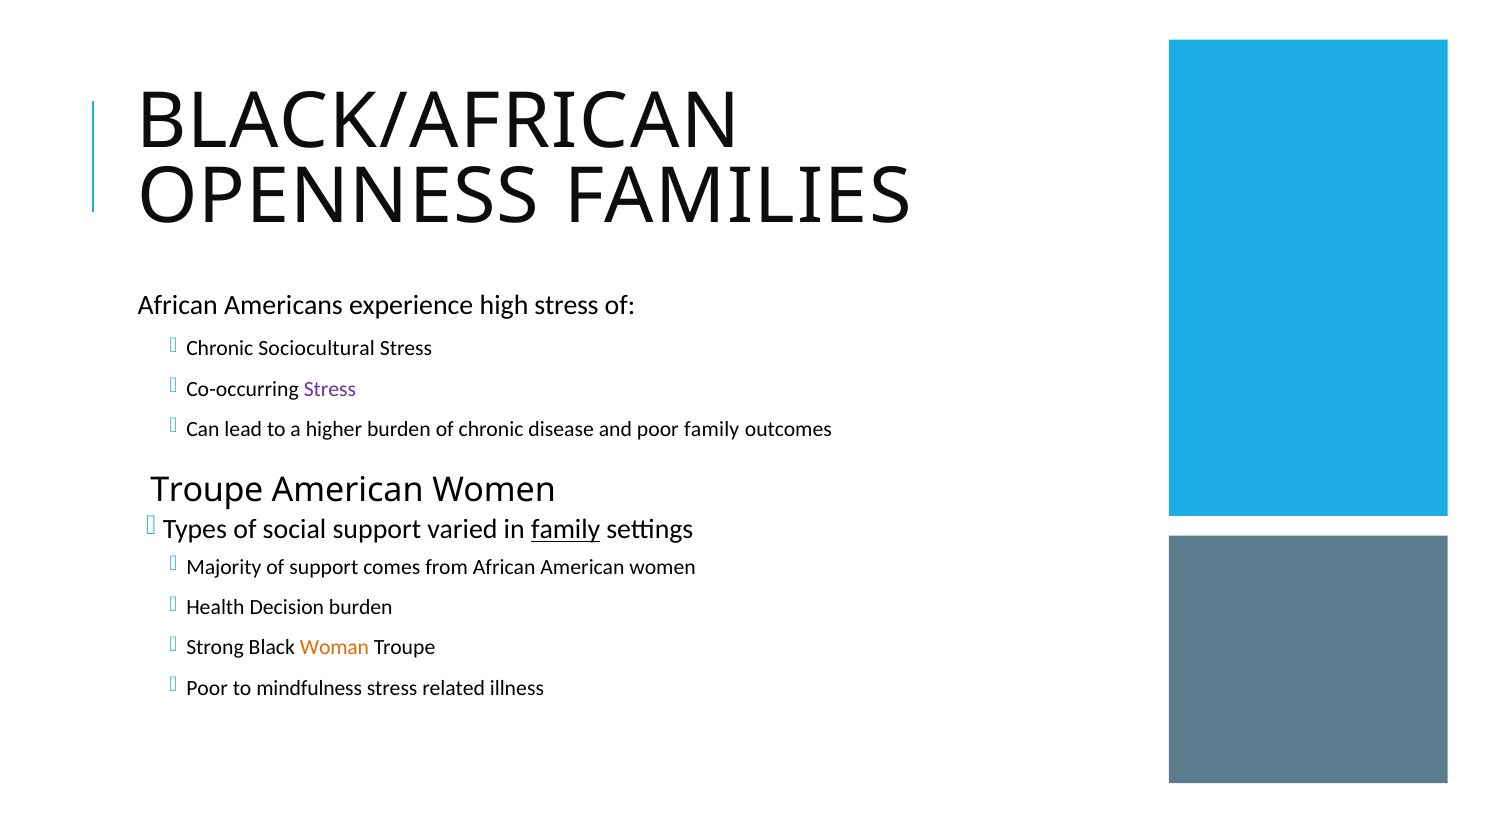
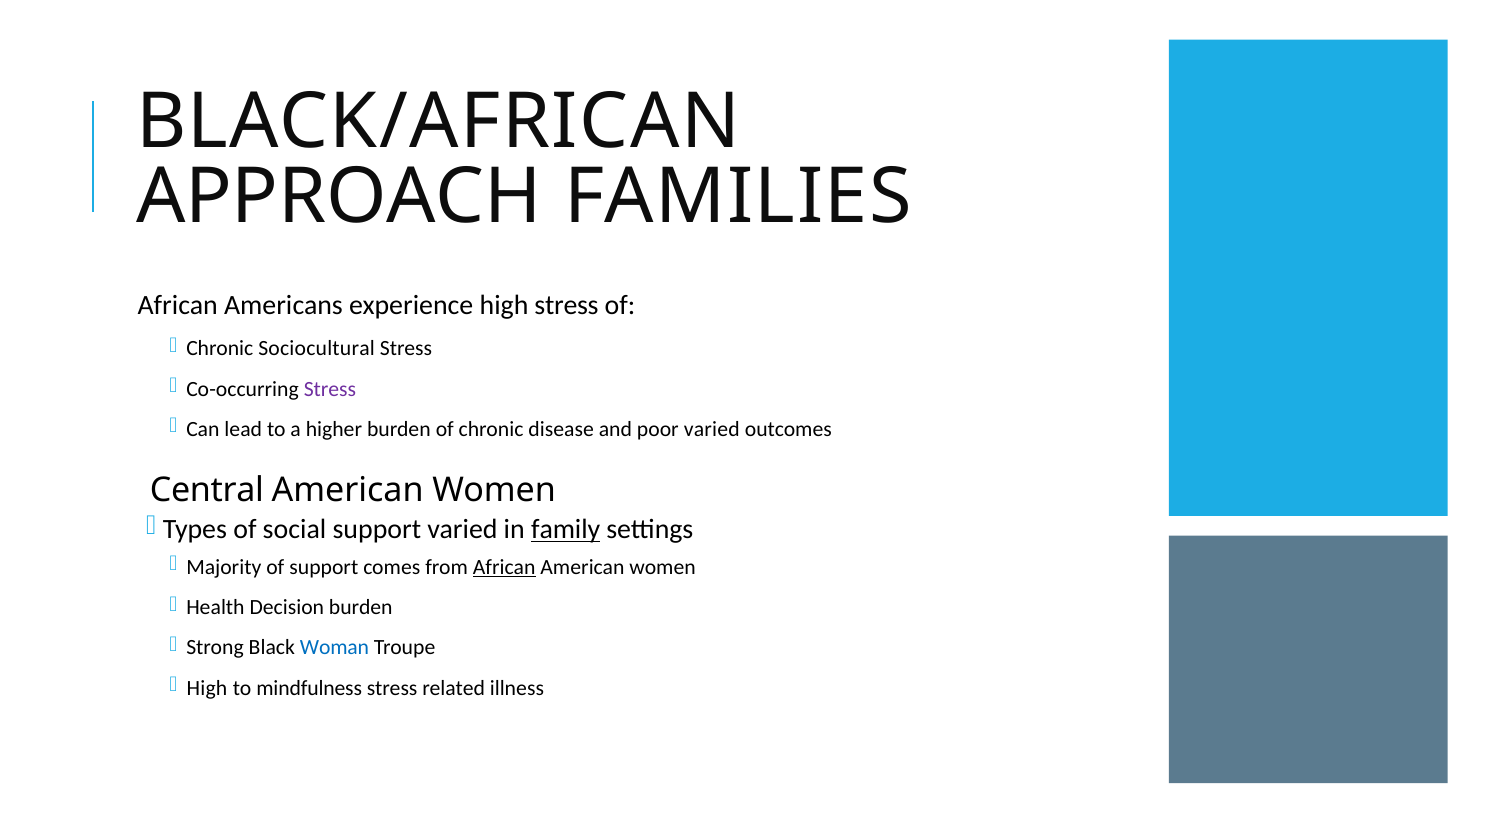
OPENNESS: OPENNESS -> APPROACH
poor family: family -> varied
Troupe at (207, 490): Troupe -> Central
African at (504, 568) underline: none -> present
Woman colour: orange -> blue
Poor at (207, 688): Poor -> High
